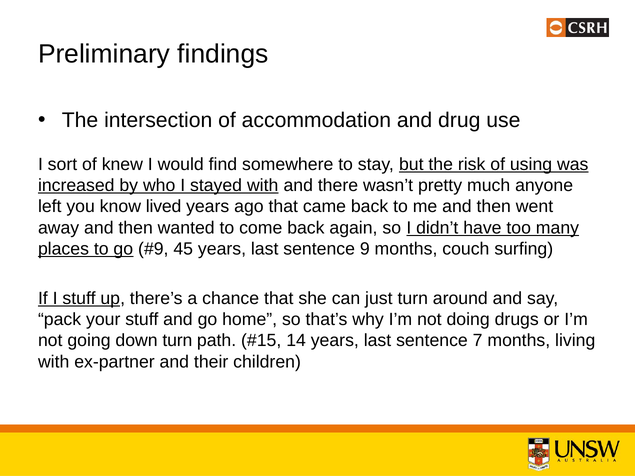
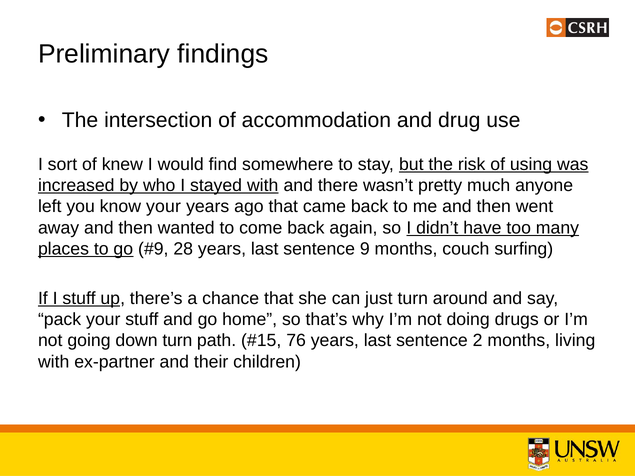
know lived: lived -> your
45: 45 -> 28
14: 14 -> 76
7: 7 -> 2
